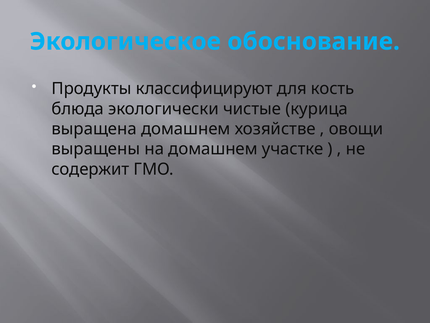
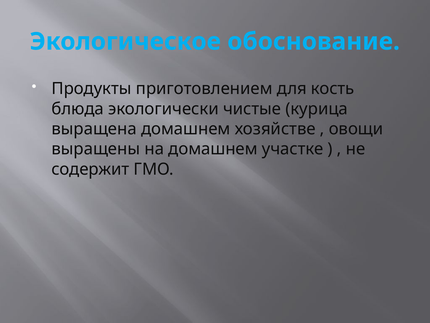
классифицируют: классифицируют -> приготовлением
